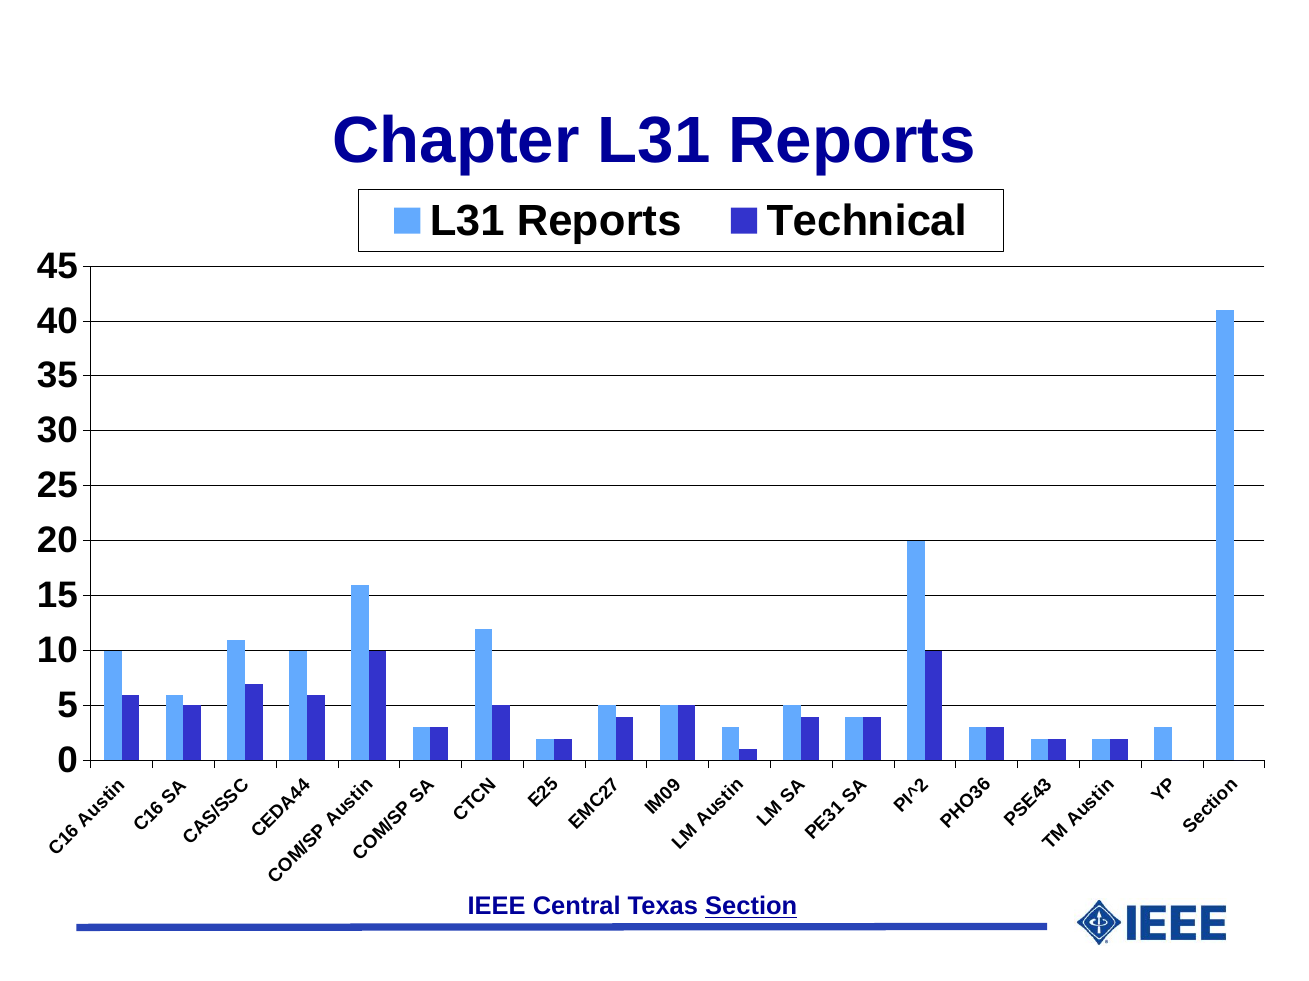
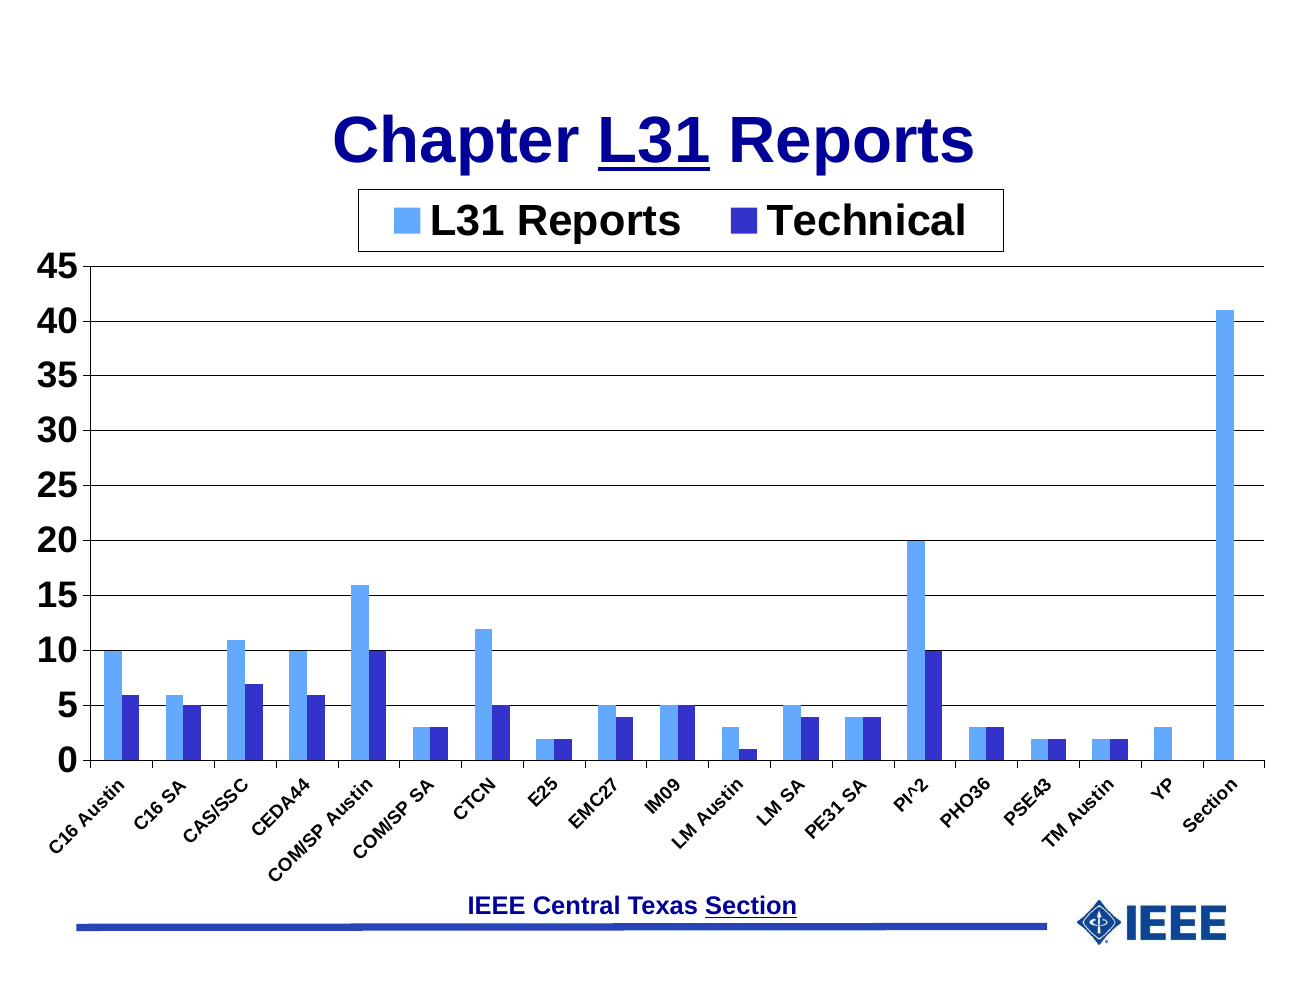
L31 at (654, 141) underline: none -> present
